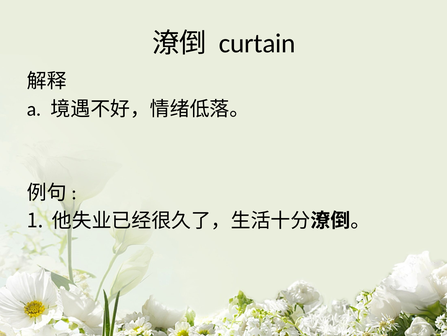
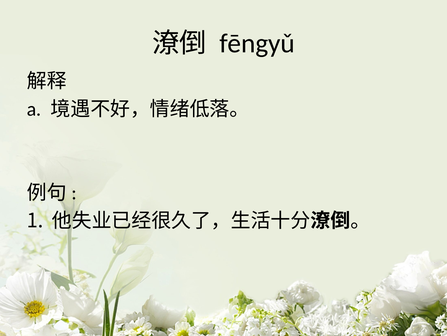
curtain: curtain -> fēngyǔ
